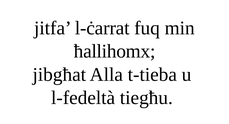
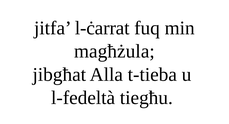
ħallihomx: ħallihomx -> magħżula
